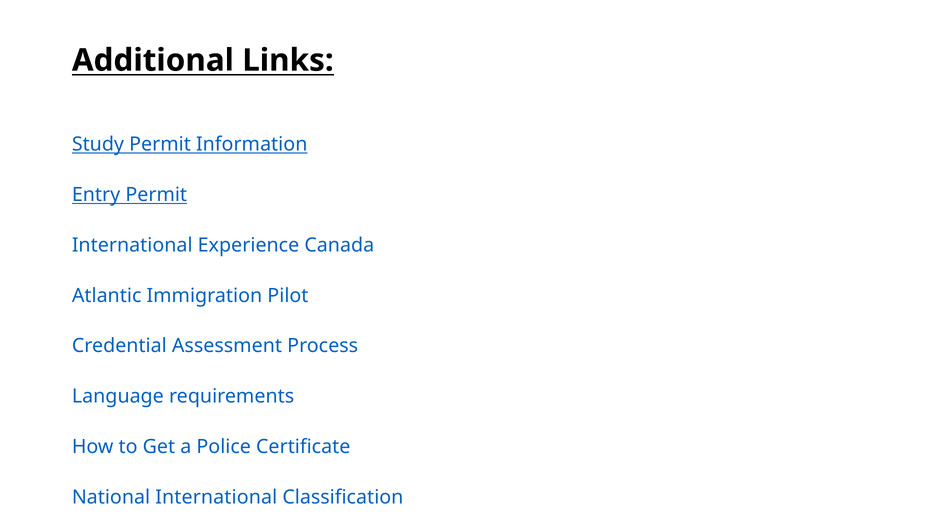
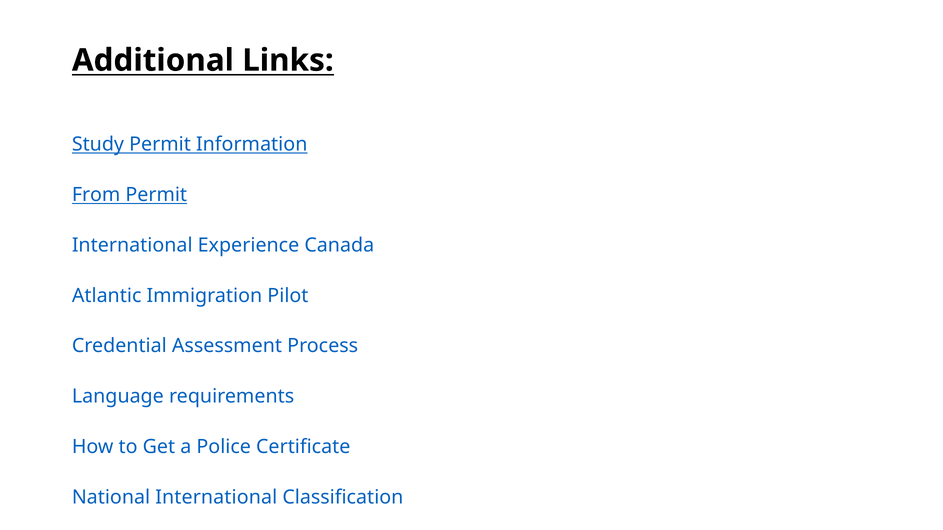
Entry: Entry -> From
